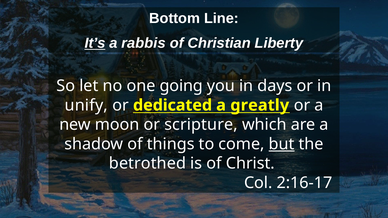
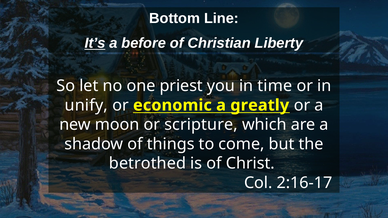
rabbis: rabbis -> before
going: going -> priest
days: days -> time
dedicated: dedicated -> economic
but underline: present -> none
